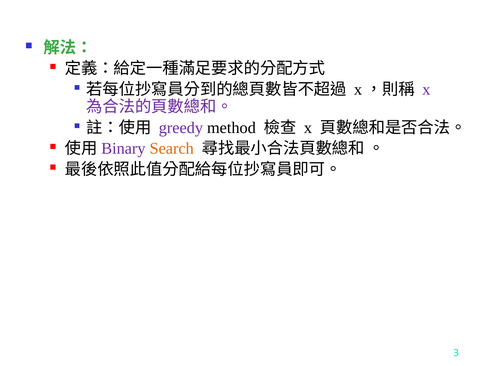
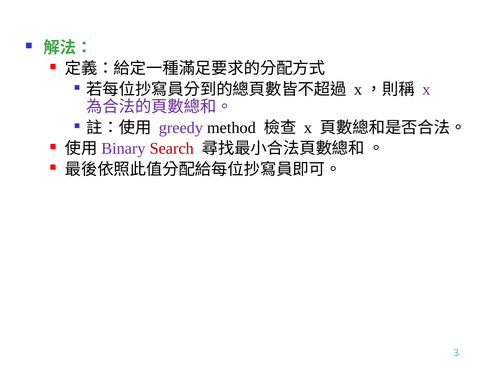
Search colour: orange -> red
